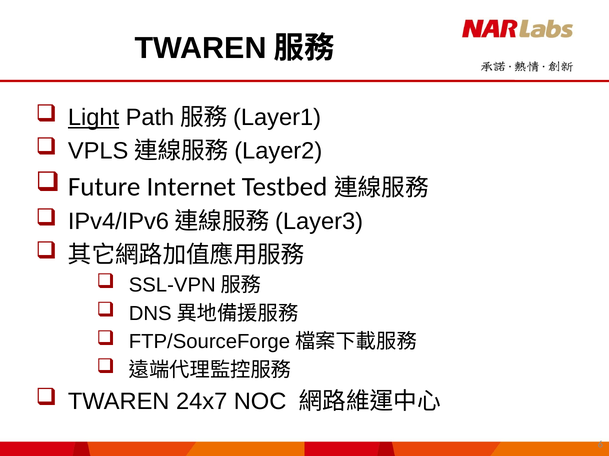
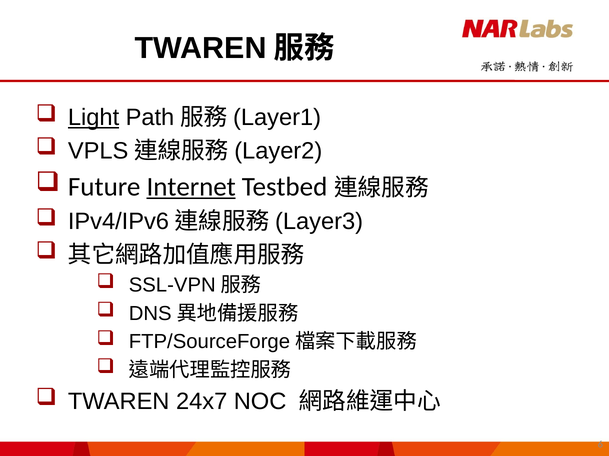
Internet underline: none -> present
